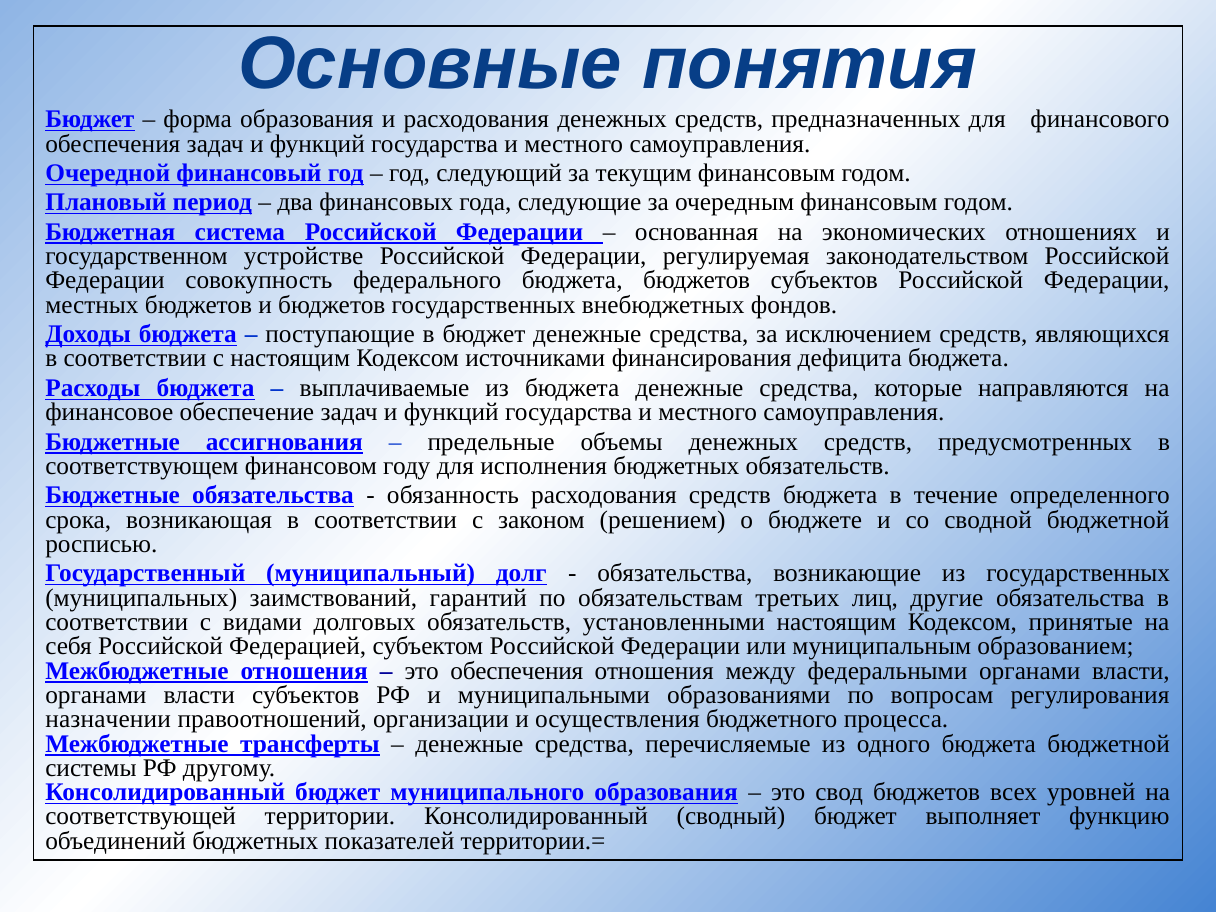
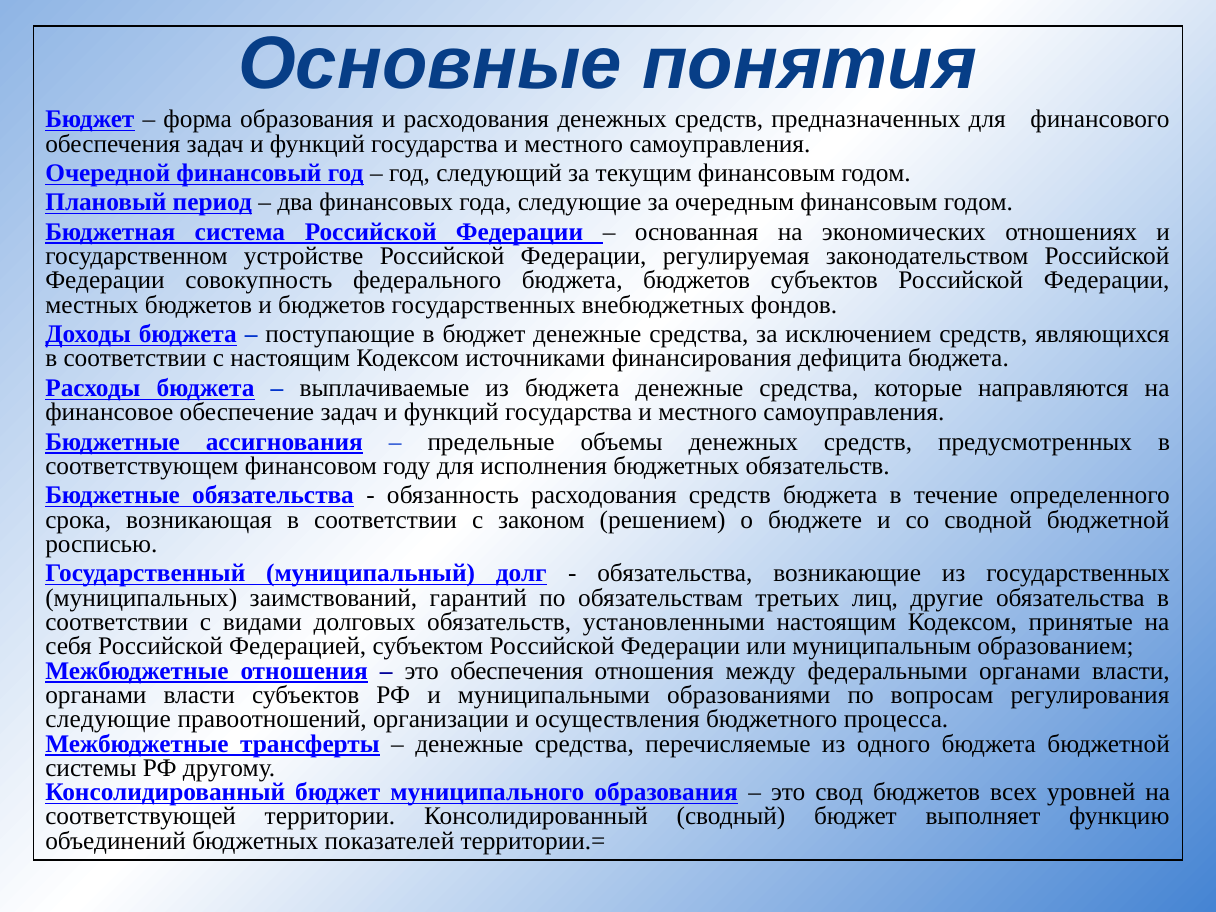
назначении at (108, 719): назначении -> следующие
